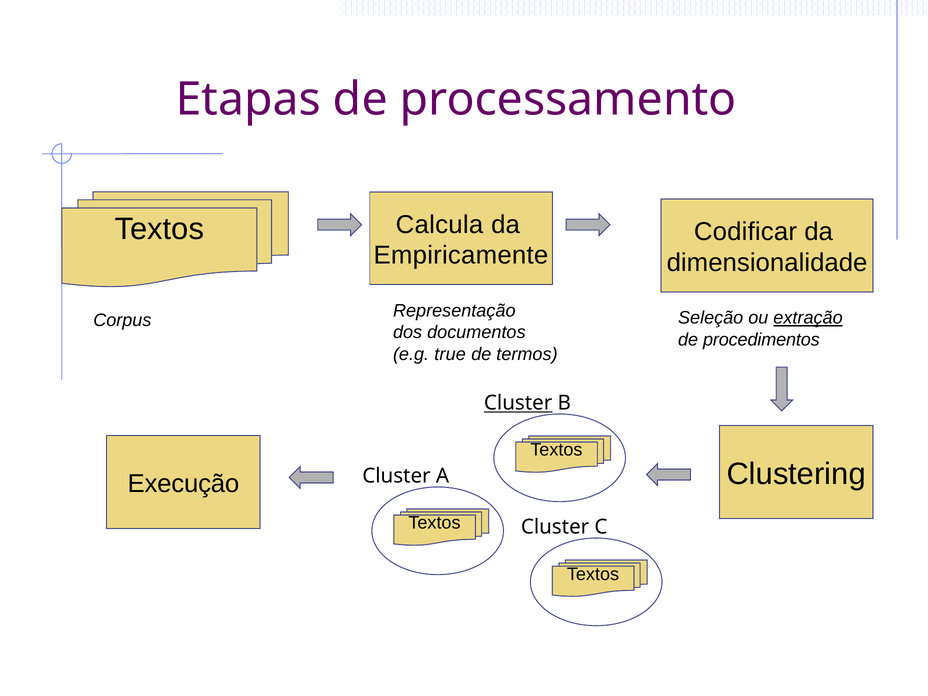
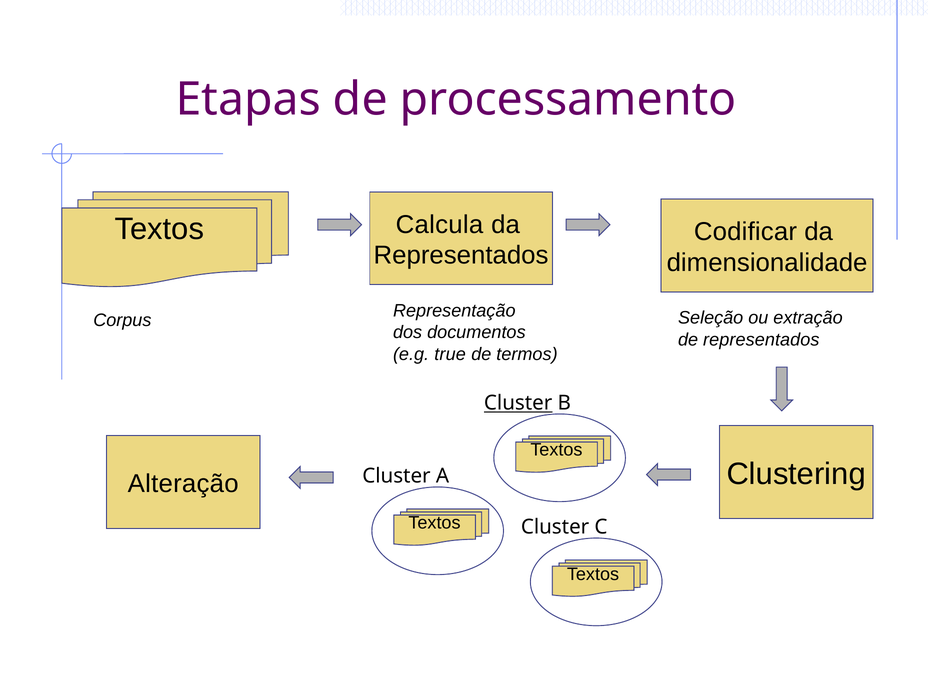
Empiricamente at (461, 255): Empiricamente -> Representados
extração underline: present -> none
de procedimentos: procedimentos -> representados
Execução: Execução -> Alteração
